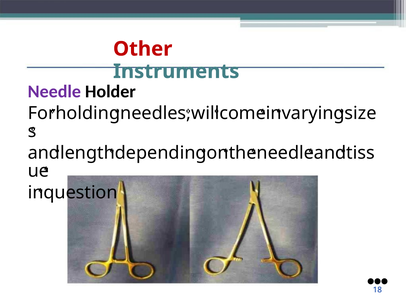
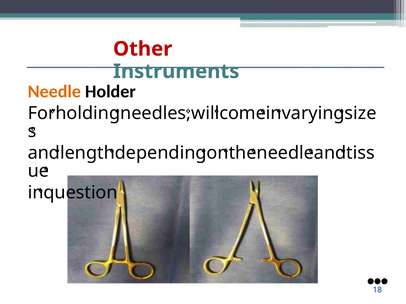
Needle at (54, 92) colour: purple -> orange
